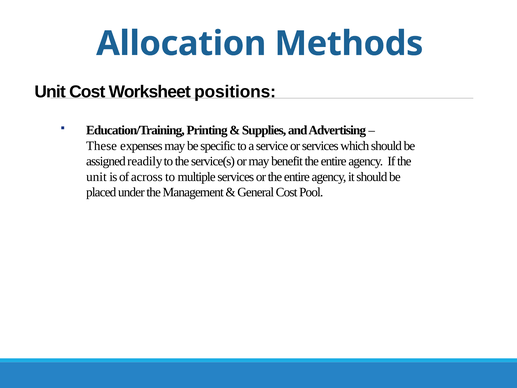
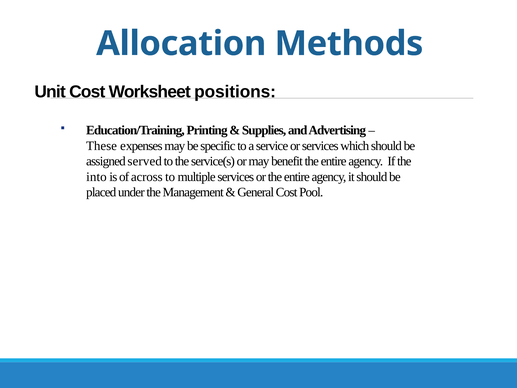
readily: readily -> served
unit at (96, 177): unit -> into
